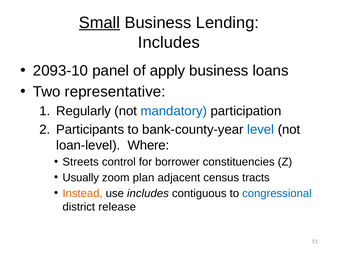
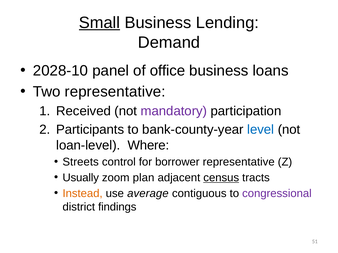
Includes at (169, 43): Includes -> Demand
2093-10: 2093-10 -> 2028-10
apply: apply -> office
Regularly: Regularly -> Received
mandatory colour: blue -> purple
borrower constituencies: constituencies -> representative
census underline: none -> present
use includes: includes -> average
congressional colour: blue -> purple
release: release -> findings
